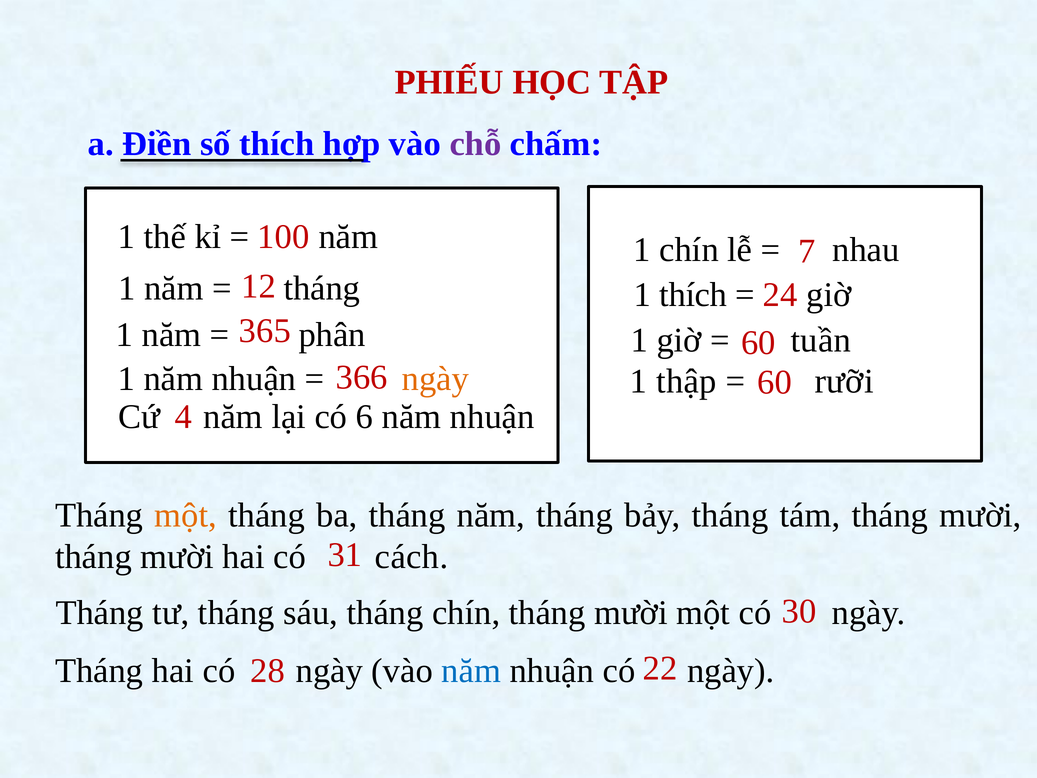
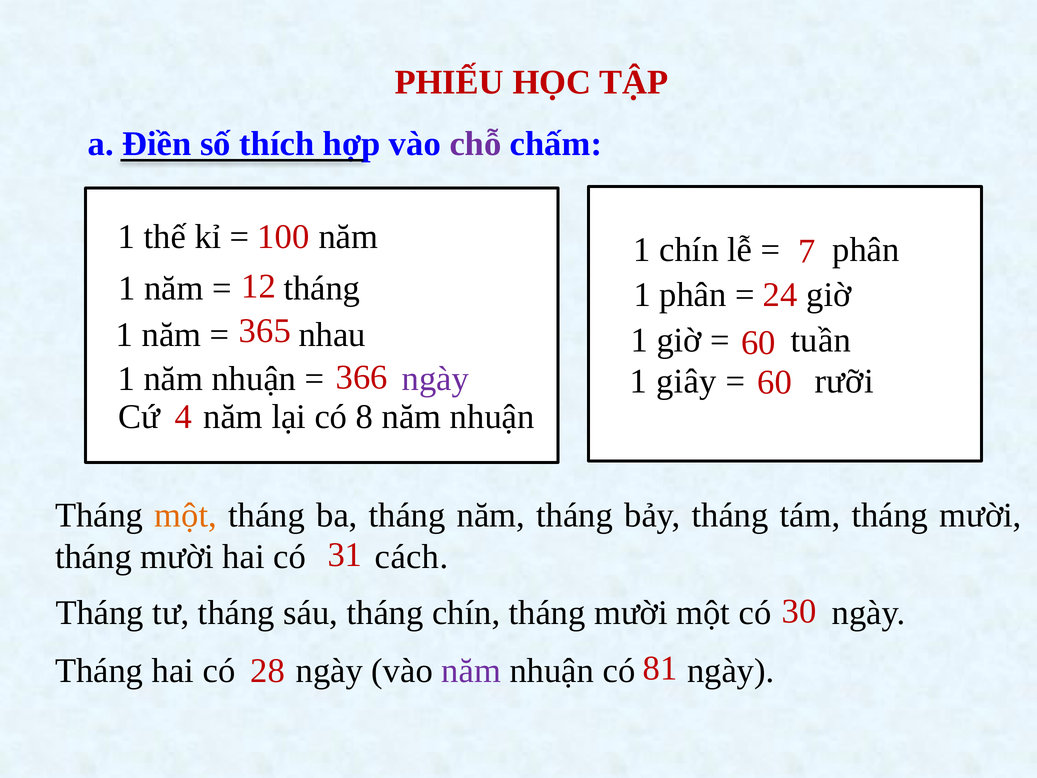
nhau at (866, 250): nhau -> phân
1 thích: thích -> phân
phân: phân -> nhau
ngày at (435, 379) colour: orange -> purple
thập: thập -> giây
6: 6 -> 8
22: 22 -> 81
năm at (471, 671) colour: blue -> purple
